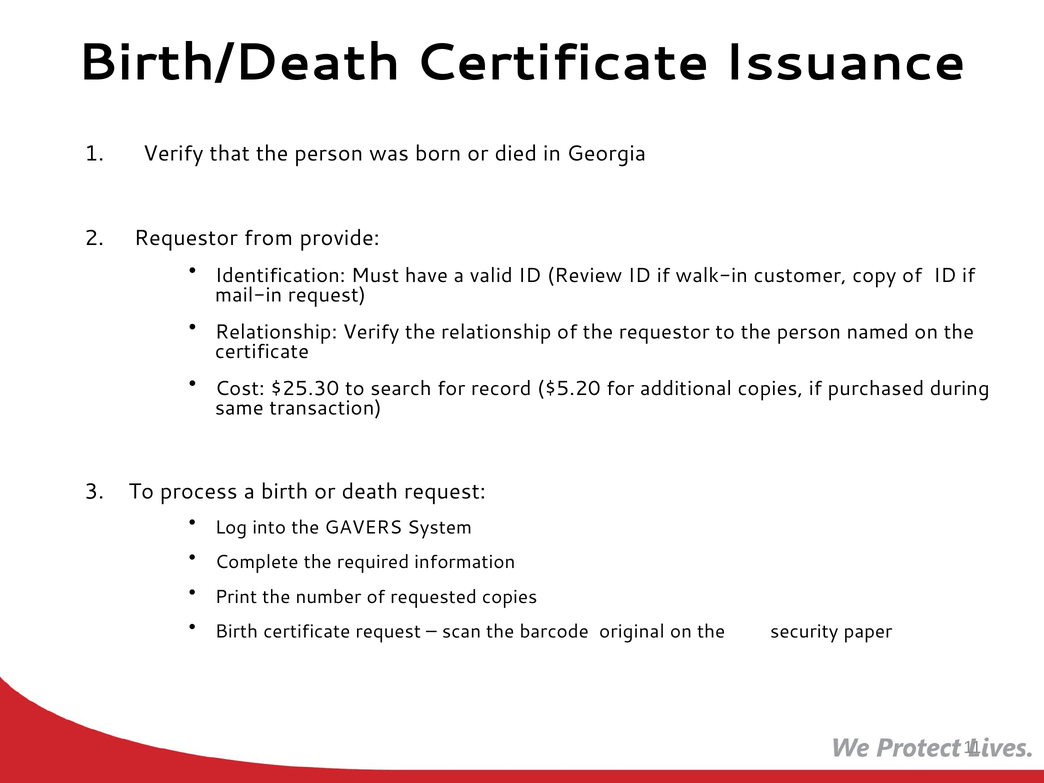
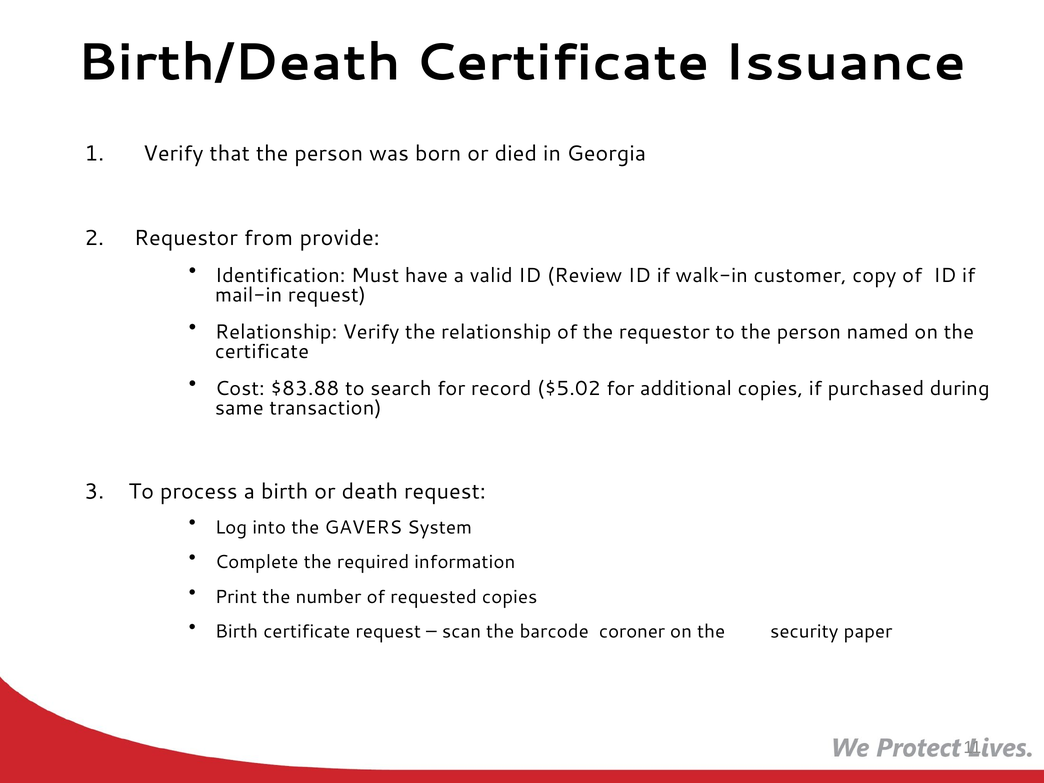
$25.30: $25.30 -> $83.88
$5.20: $5.20 -> $5.02
original: original -> coroner
